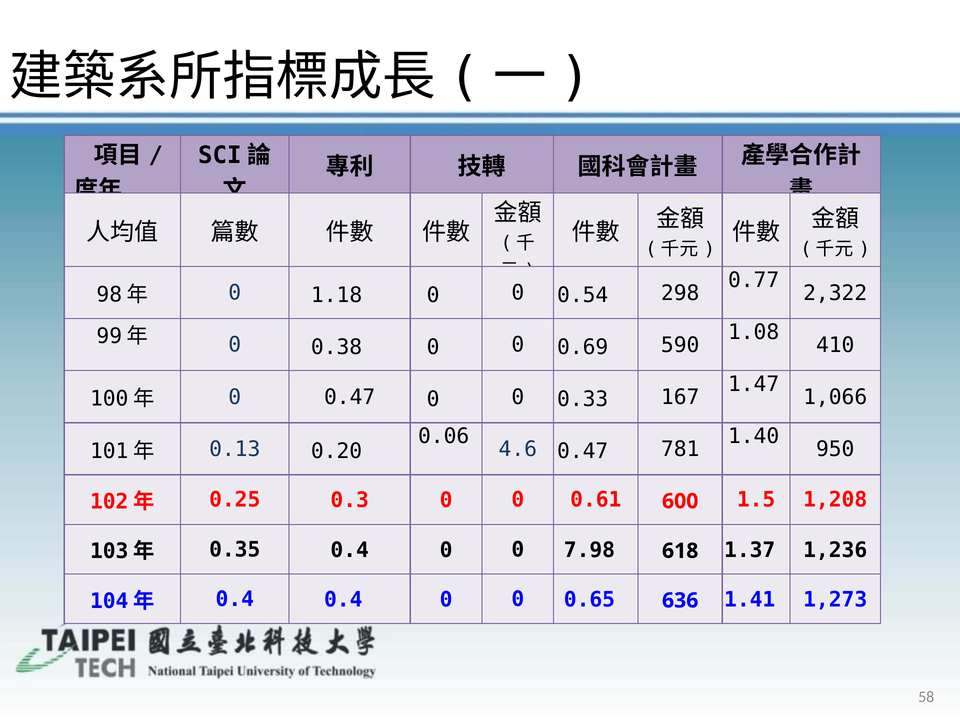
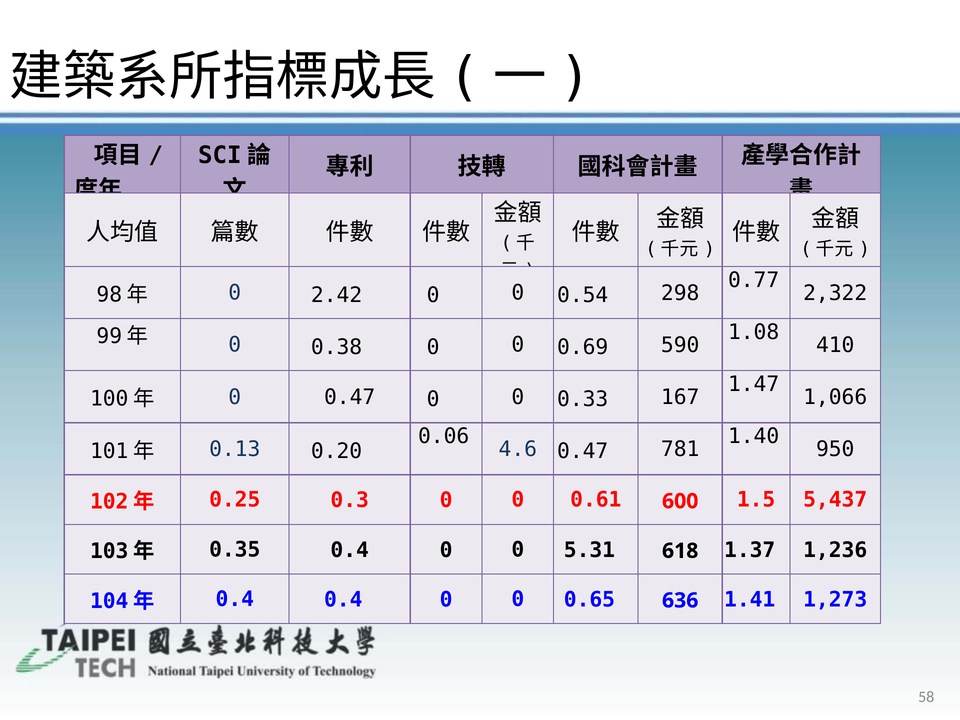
1.18: 1.18 -> 2.42
1,208: 1,208 -> 5,437
7.98: 7.98 -> 5.31
